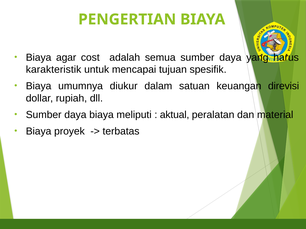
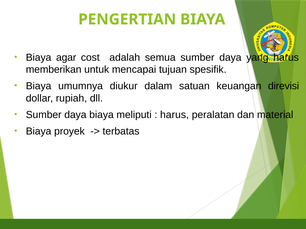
karakteristik: karakteristik -> memberikan
aktual at (175, 115): aktual -> harus
